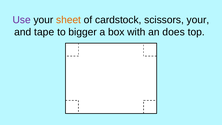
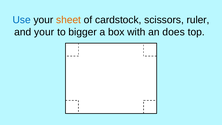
Use colour: purple -> blue
scissors your: your -> ruler
and tape: tape -> your
